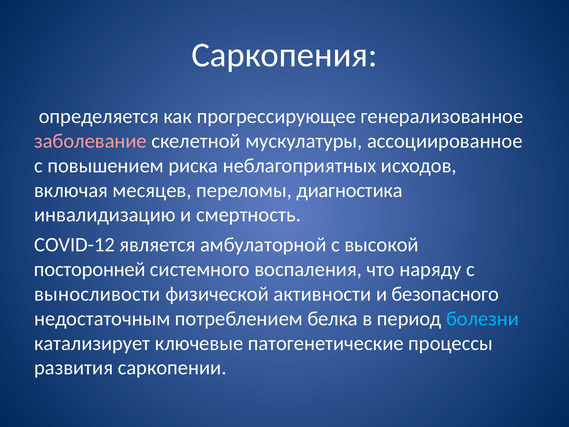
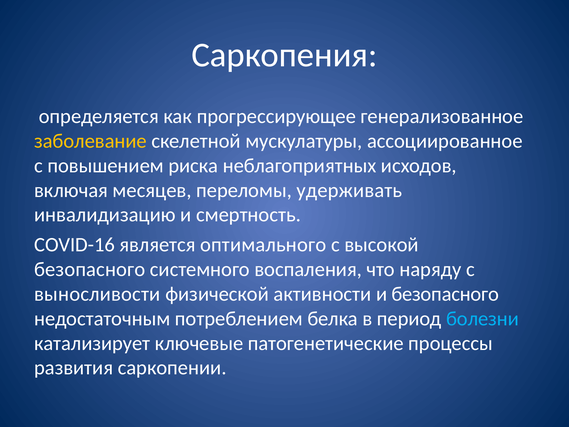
заболевание colour: pink -> yellow
диагностика: диагностика -> удерживать
COVID-12: COVID-12 -> COVID-16
амбулаторной: амбулаторной -> оптимального
посторонней at (90, 269): посторонней -> безопасного
